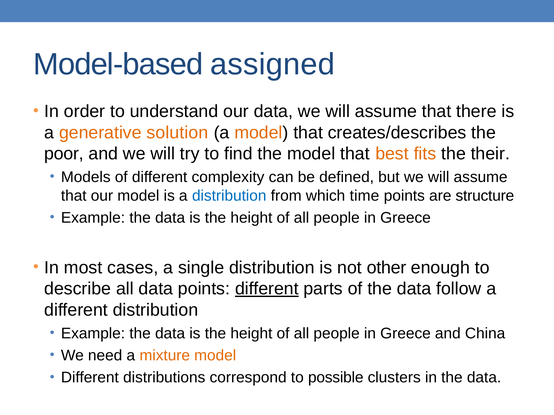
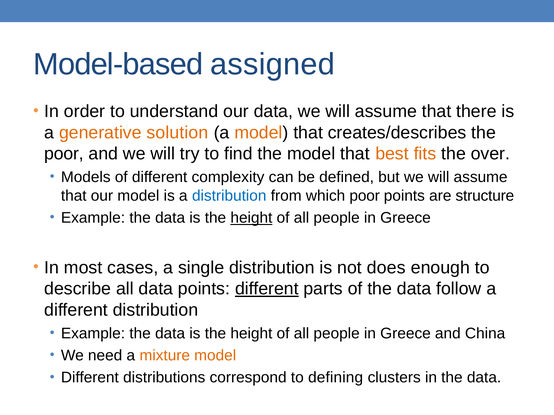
their: their -> over
which time: time -> poor
height at (251, 218) underline: none -> present
other: other -> does
possible: possible -> defining
